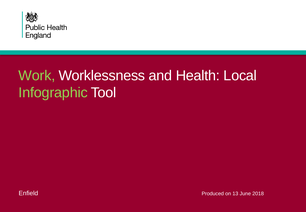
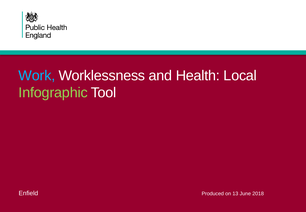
Work colour: light green -> light blue
